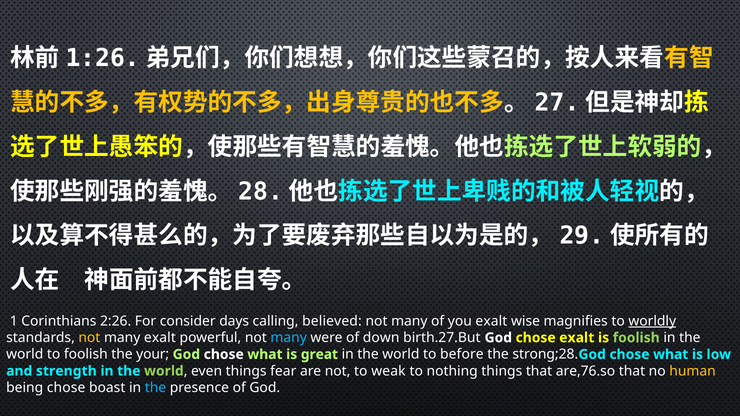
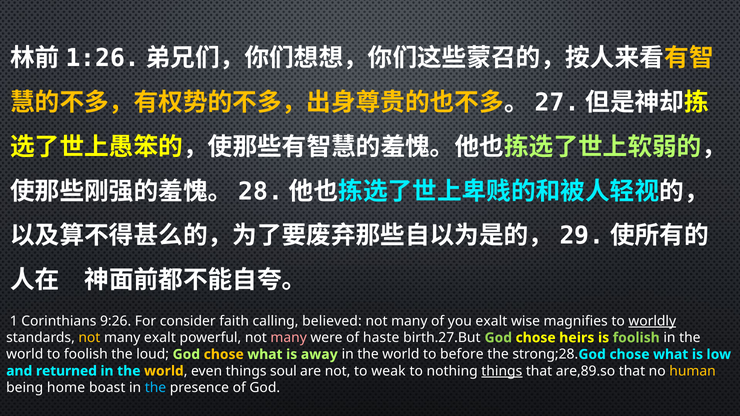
2:26: 2:26 -> 9:26
days: days -> faith
many at (289, 338) colour: light blue -> pink
down: down -> haste
God at (498, 338) colour: white -> light green
chose exalt: exalt -> heirs
your: your -> loud
chose at (224, 355) colour: white -> yellow
great: great -> away
strength: strength -> returned
world at (164, 371) colour: light green -> yellow
fear: fear -> soul
things at (502, 371) underline: none -> present
are,76.so: are,76.so -> are,89.so
being chose: chose -> home
